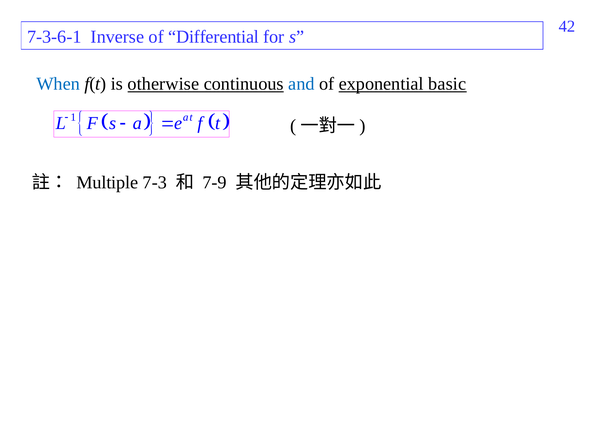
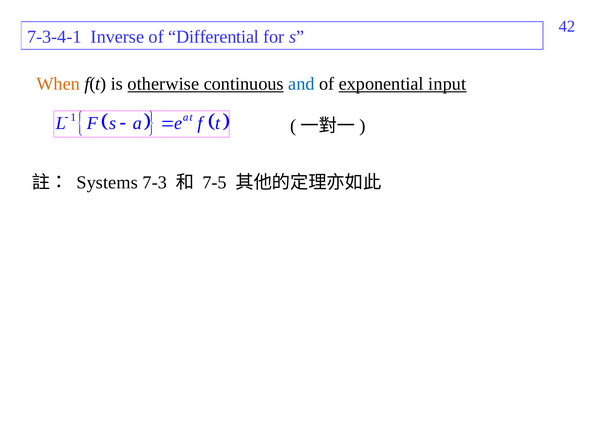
7-3-6-1: 7-3-6-1 -> 7-3-4-1
When colour: blue -> orange
basic: basic -> input
Multiple: Multiple -> Systems
7-9: 7-9 -> 7-5
